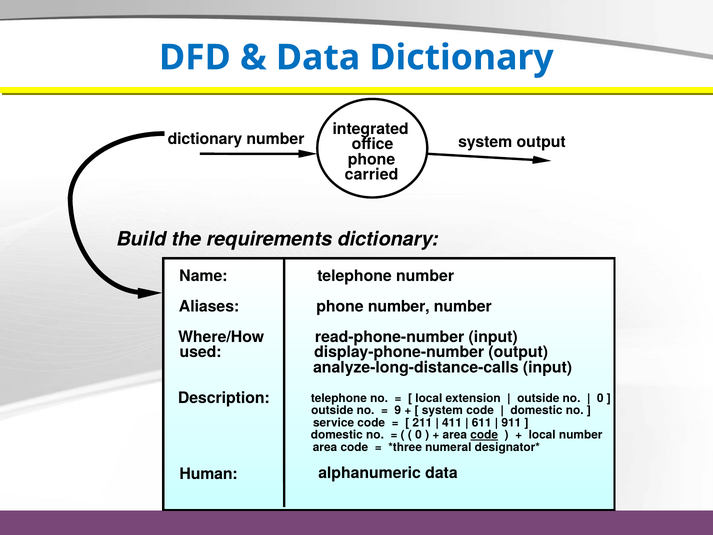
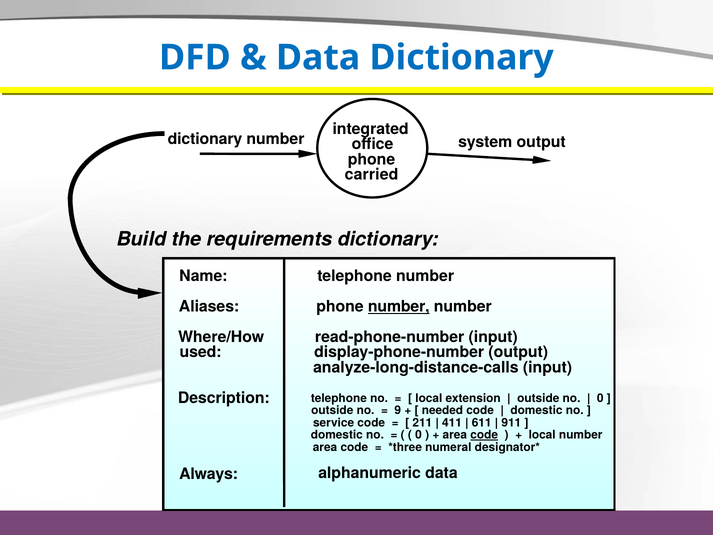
number at (399, 306) underline: none -> present
system at (442, 410): system -> needed
Human: Human -> Always
